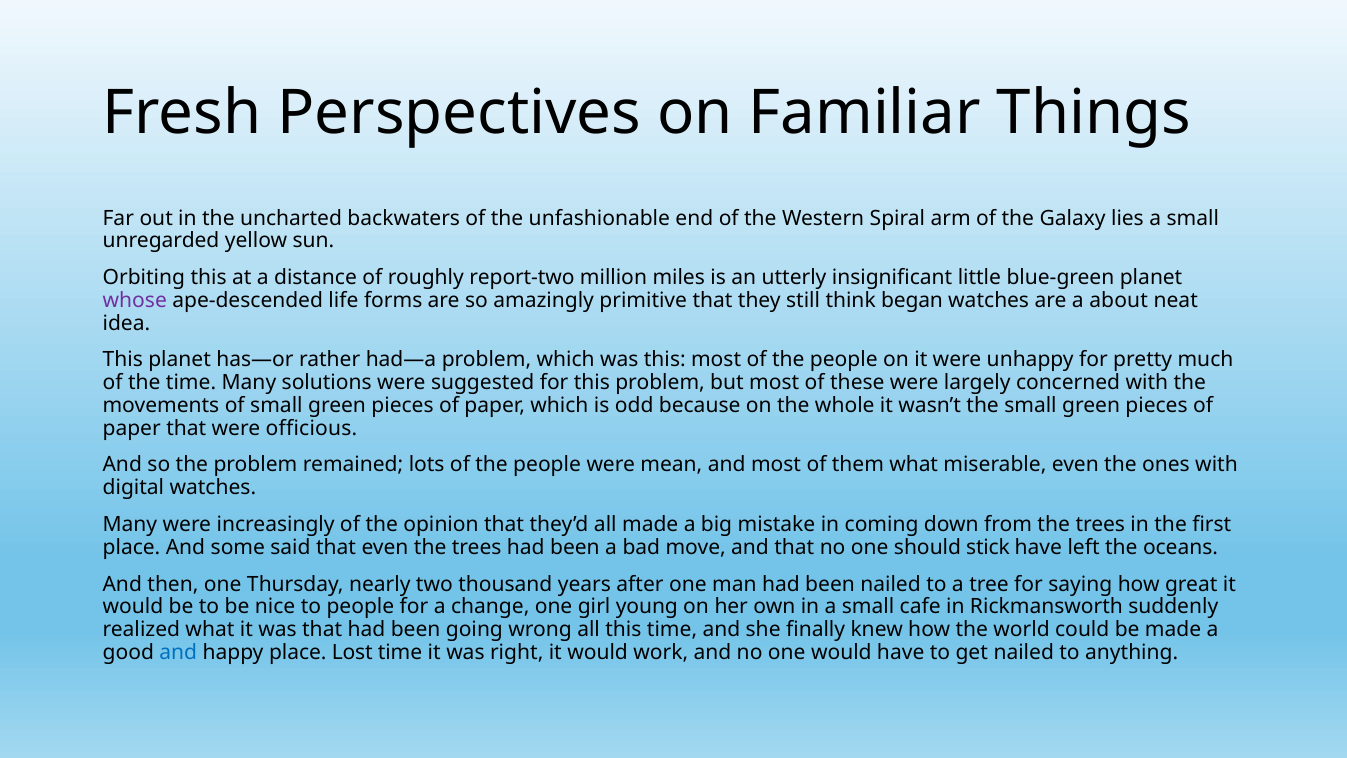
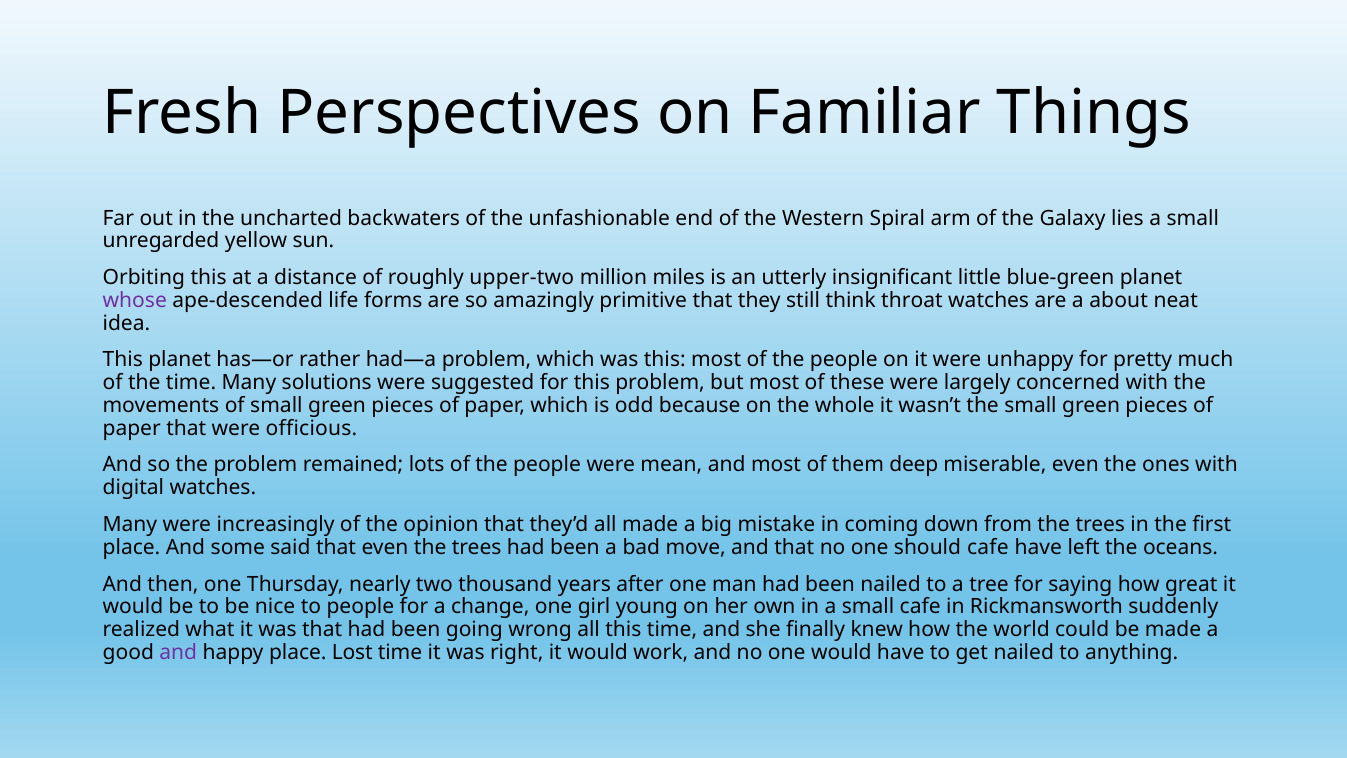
report-two: report-two -> upper-two
began: began -> throat
them what: what -> deep
should stick: stick -> cafe
and at (178, 652) colour: blue -> purple
